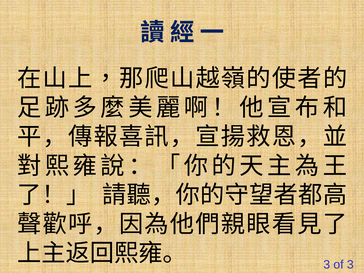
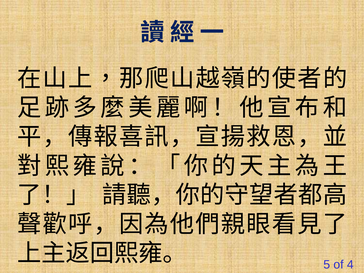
3 at (327, 265): 3 -> 5
of 3: 3 -> 4
